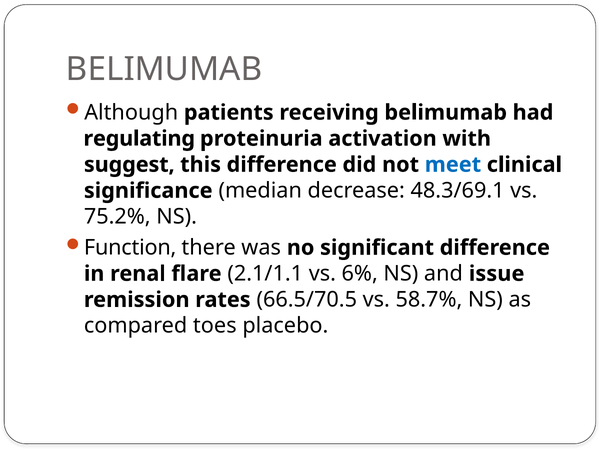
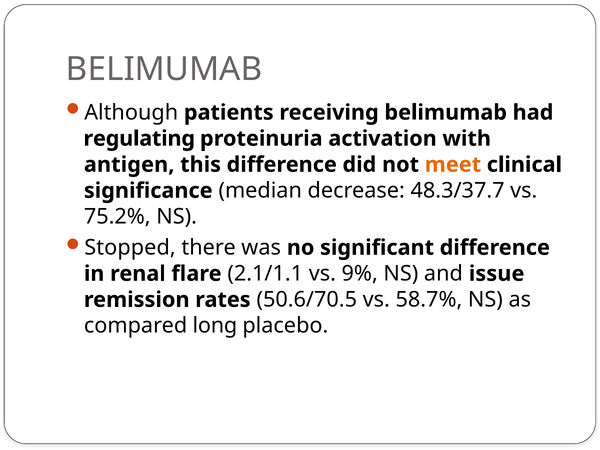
suggest: suggest -> antigen
meet colour: blue -> orange
48.3/69.1: 48.3/69.1 -> 48.3/37.7
Function: Function -> Stopped
6%: 6% -> 9%
66.5/70.5: 66.5/70.5 -> 50.6/70.5
toes: toes -> long
